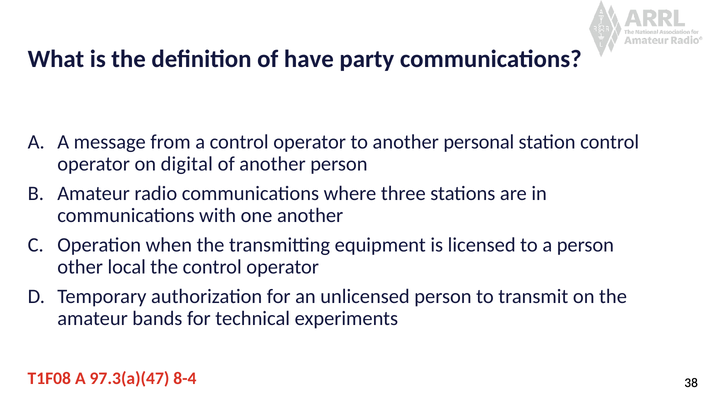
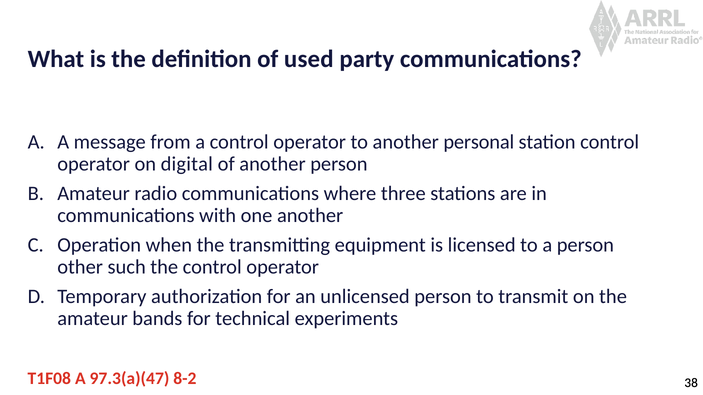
have: have -> used
local: local -> such
8-4: 8-4 -> 8-2
